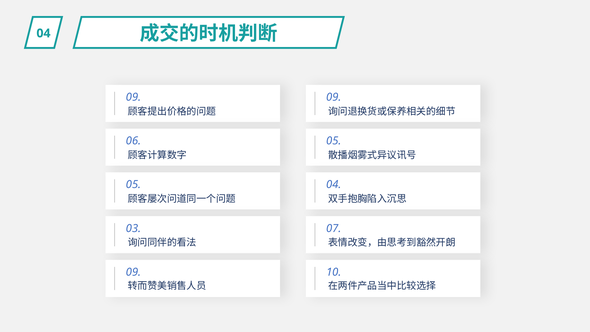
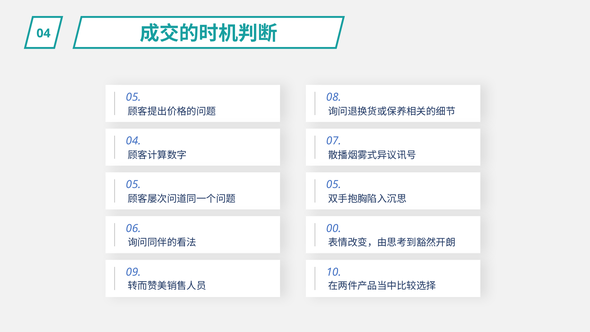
9 at (136, 97): 9 -> 5
9 at (337, 97): 9 -> 8
6: 6 -> 4
5 at (337, 141): 5 -> 7
4 at (337, 185): 4 -> 5
3: 3 -> 6
0 7: 7 -> 0
